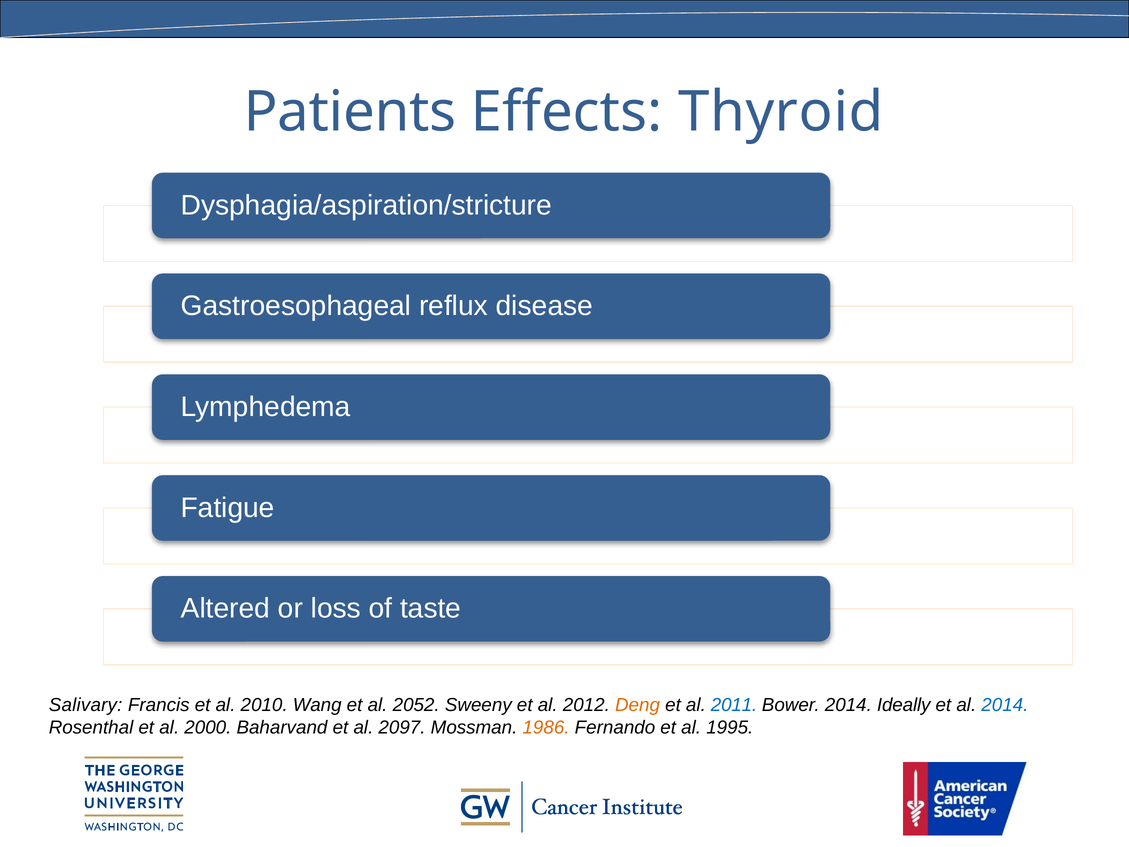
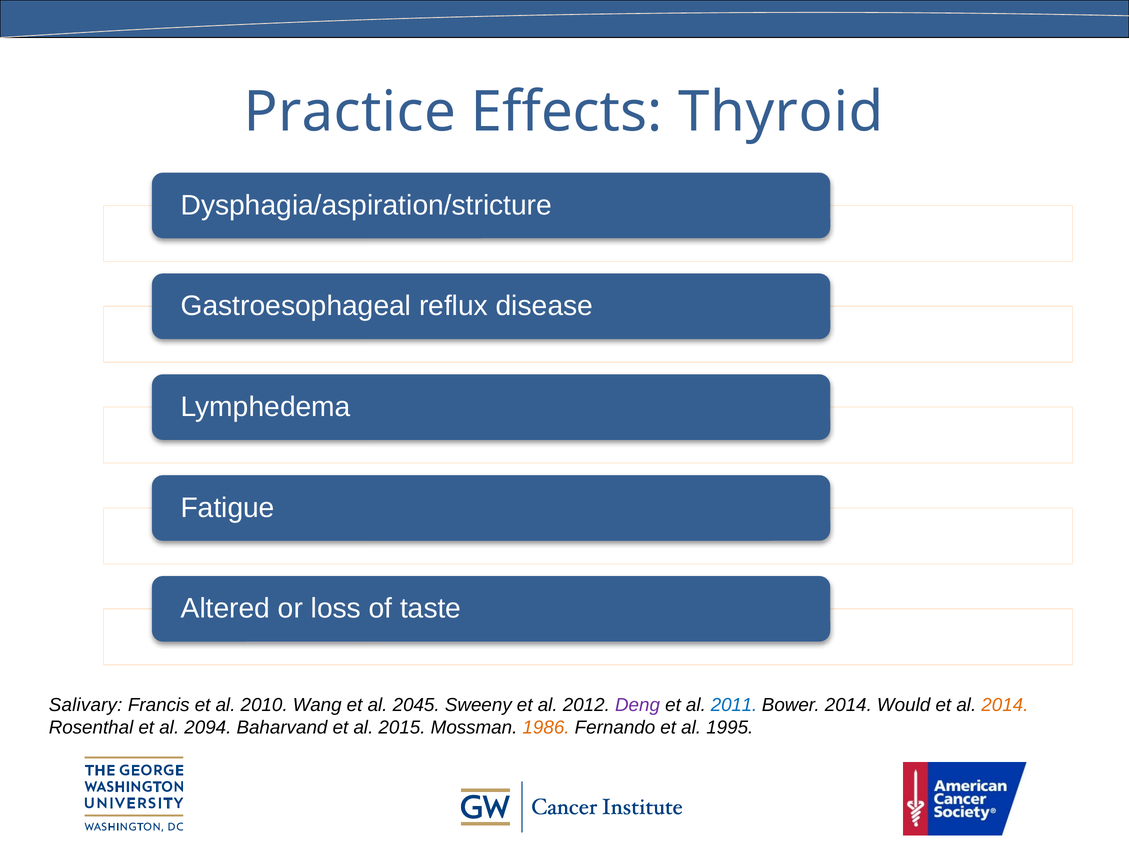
Patients: Patients -> Practice
2052: 2052 -> 2045
Deng colour: orange -> purple
Ideally: Ideally -> Would
2014 at (1005, 705) colour: blue -> orange
2000: 2000 -> 2094
2097: 2097 -> 2015
